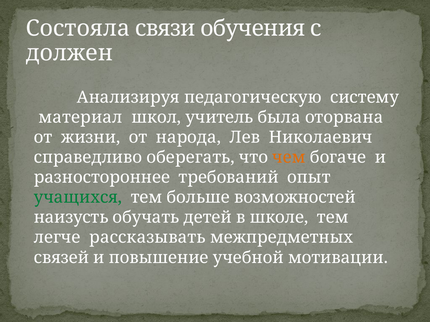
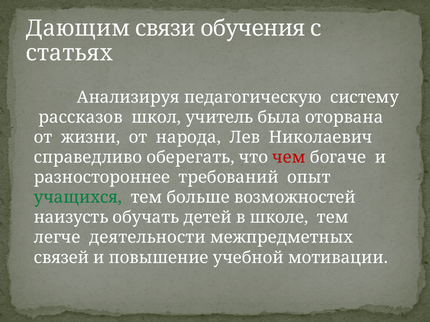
Состояла: Состояла -> Дающим
должен: должен -> статьях
материал: материал -> рассказов
чем colour: orange -> red
рассказывать: рассказывать -> деятельности
